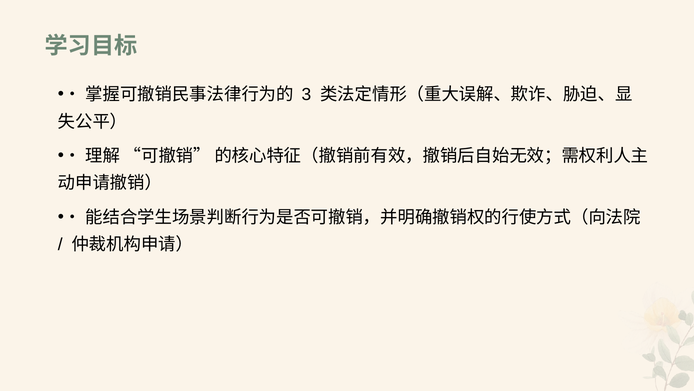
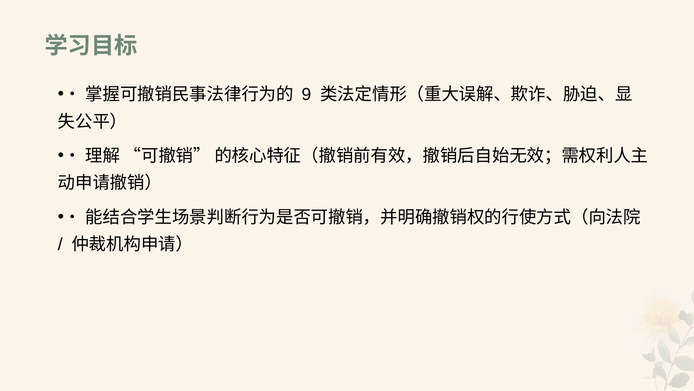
3: 3 -> 9
